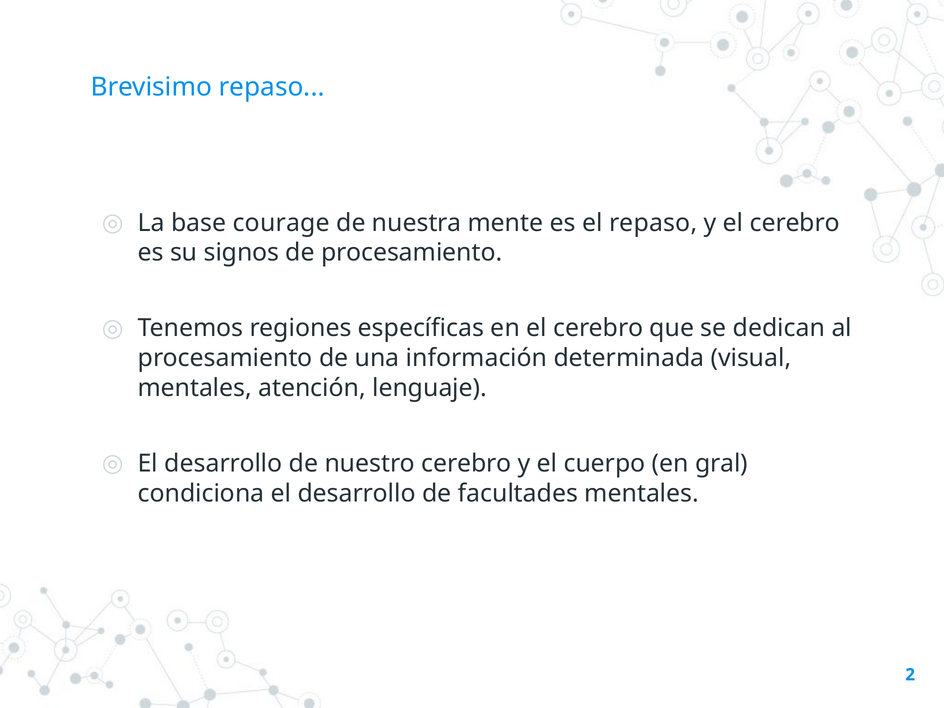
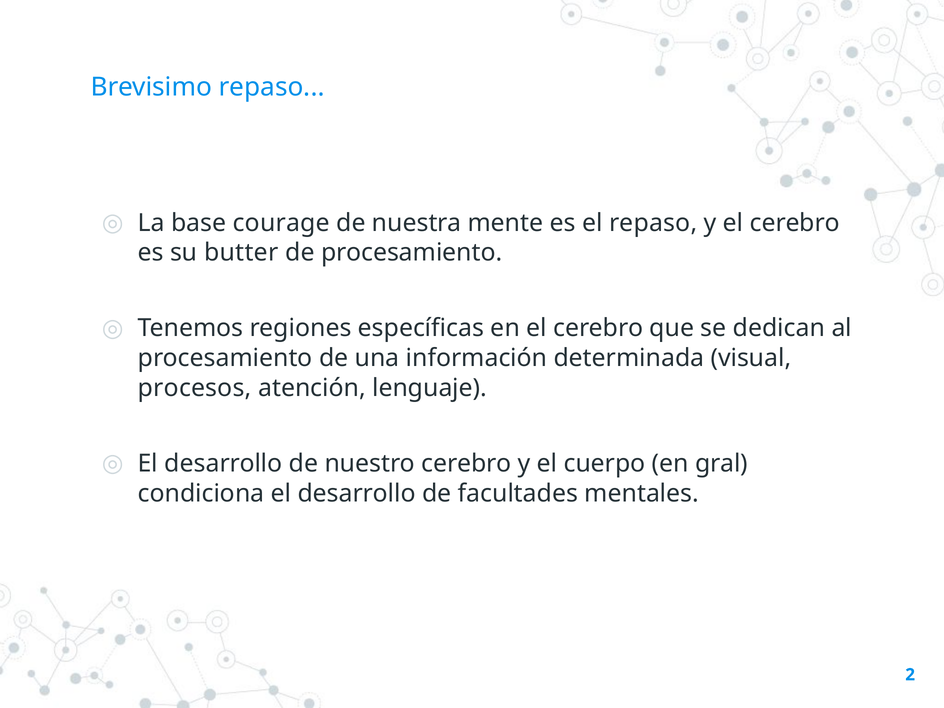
signos: signos -> butter
mentales at (195, 388): mentales -> procesos
